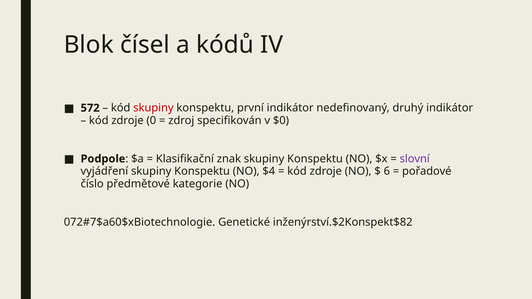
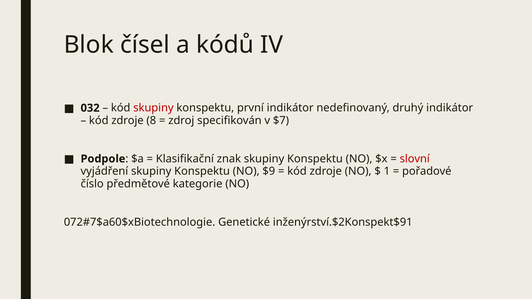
572: 572 -> 032
0: 0 -> 8
$0: $0 -> $7
slovní colour: purple -> red
$4: $4 -> $9
6: 6 -> 1
inženýrství.$2Konspekt$82: inženýrství.$2Konspekt$82 -> inženýrství.$2Konspekt$91
